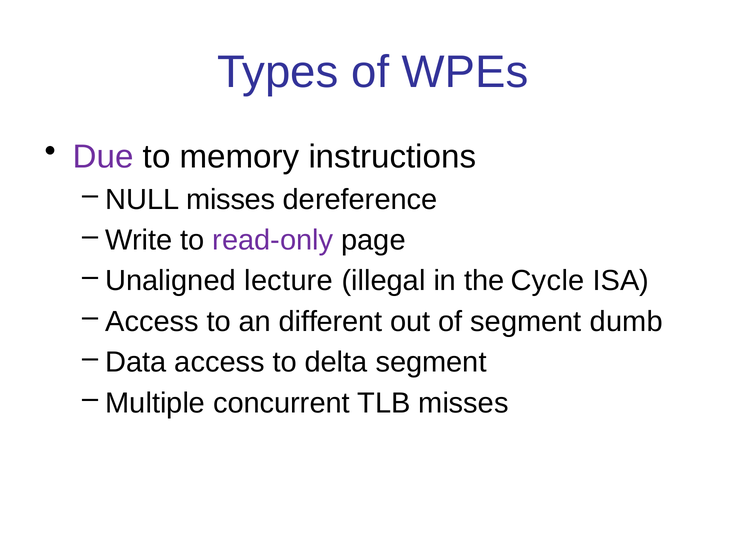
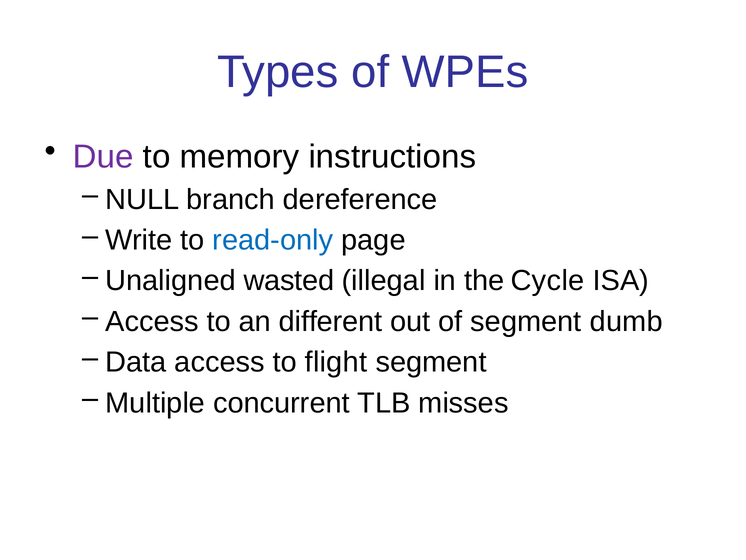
NULL misses: misses -> branch
read-only colour: purple -> blue
lecture: lecture -> wasted
delta: delta -> flight
